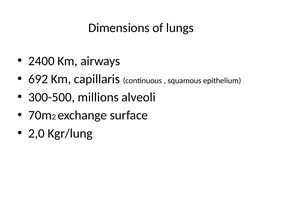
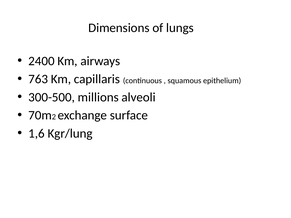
692: 692 -> 763
2,0: 2,0 -> 1,6
